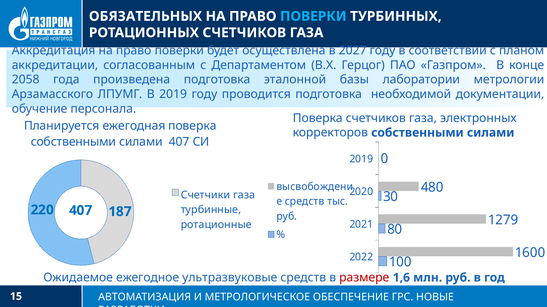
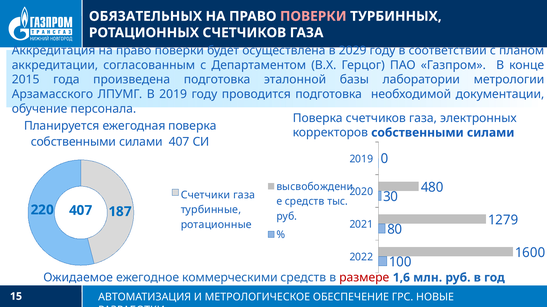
ПОВЕРКИ at (313, 16) colour: light blue -> pink
2027: 2027 -> 2029
2058: 2058 -> 2015
ультразвуковые: ультразвуковые -> коммерческими
